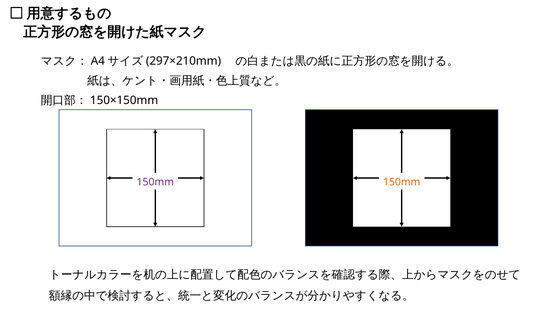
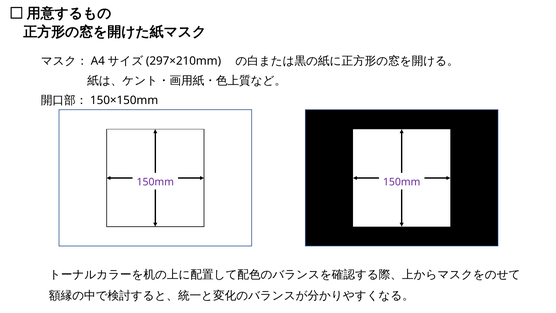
150mm at (402, 182) colour: orange -> purple
